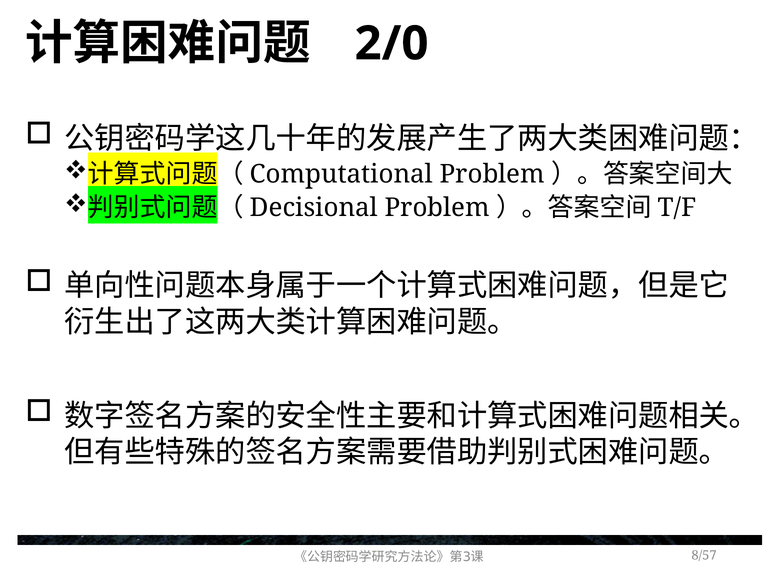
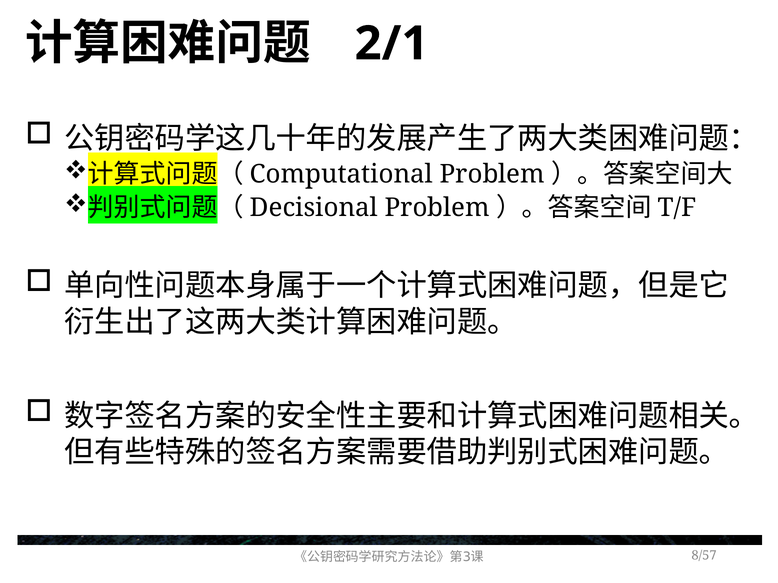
2/0: 2/0 -> 2/1
